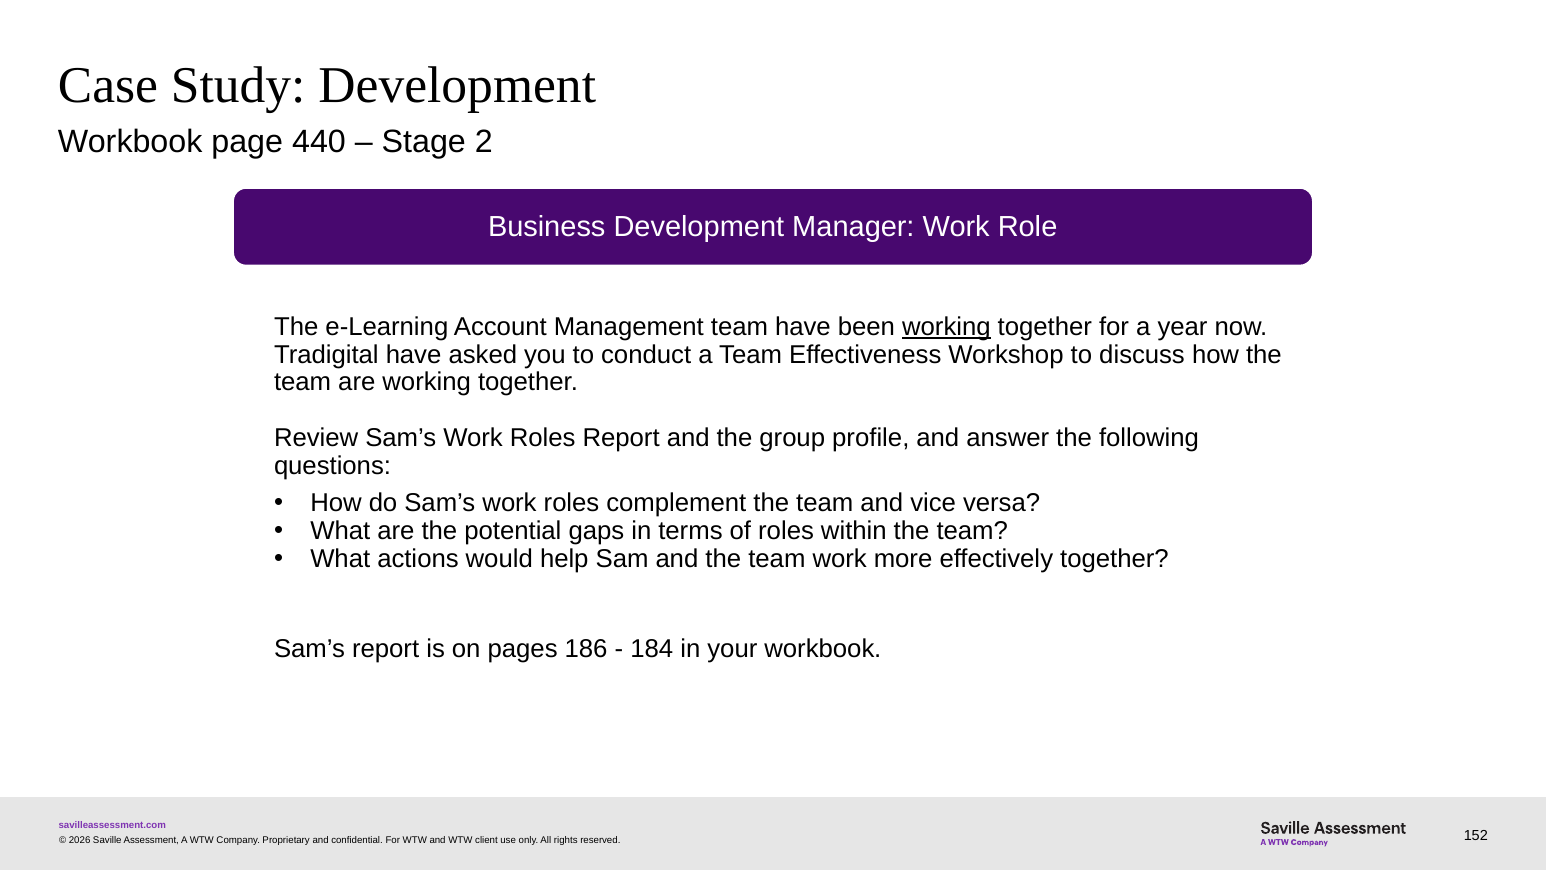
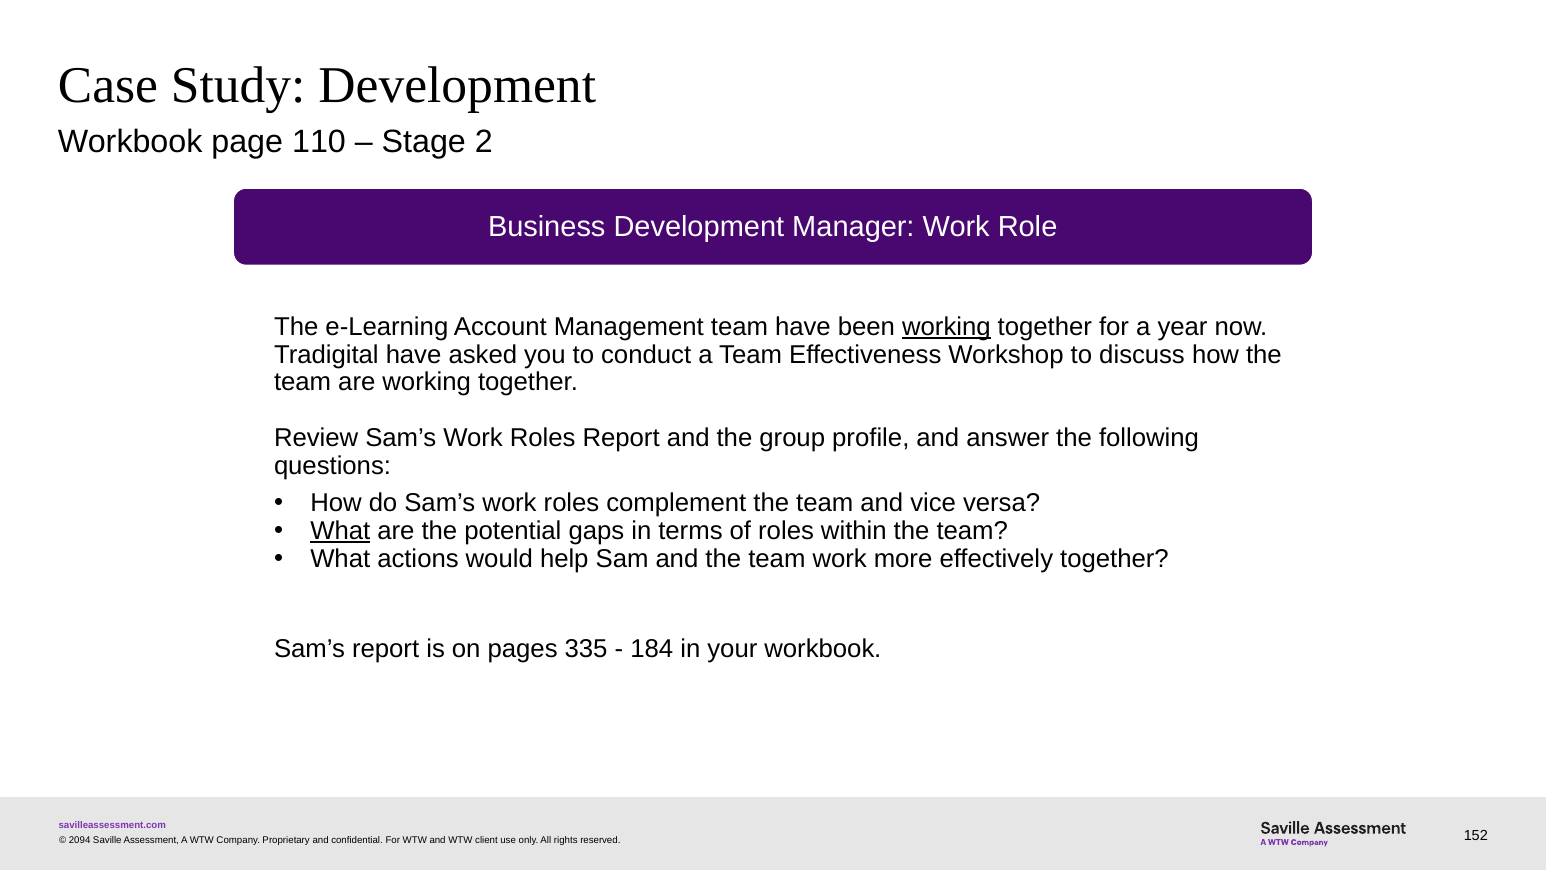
440: 440 -> 110
What at (340, 531) underline: none -> present
186: 186 -> 335
2026: 2026 -> 2094
